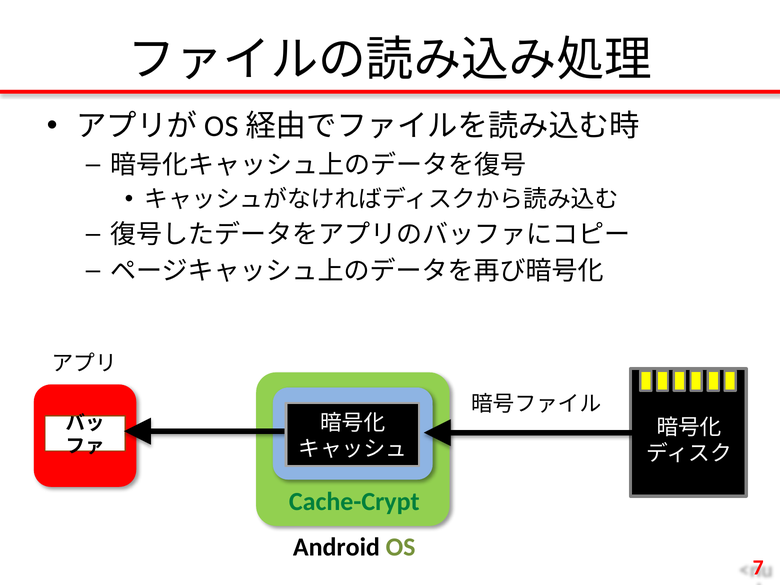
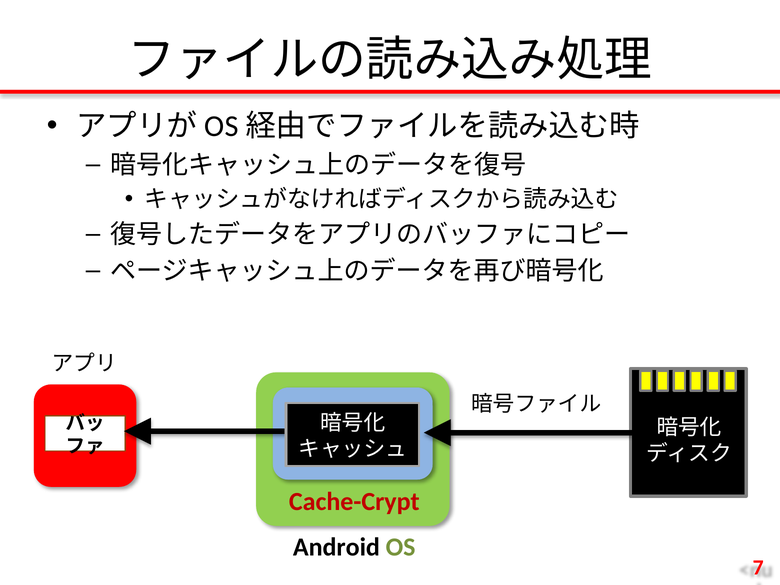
Cache-Crypt colour: green -> red
